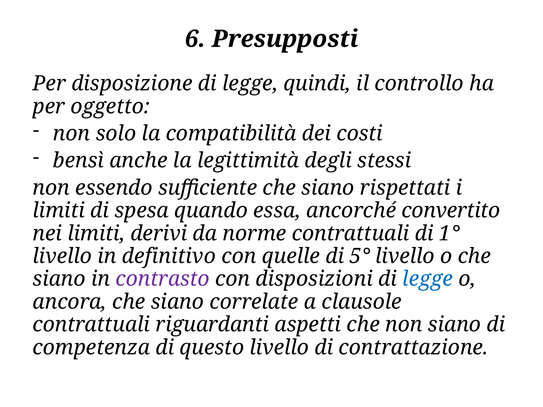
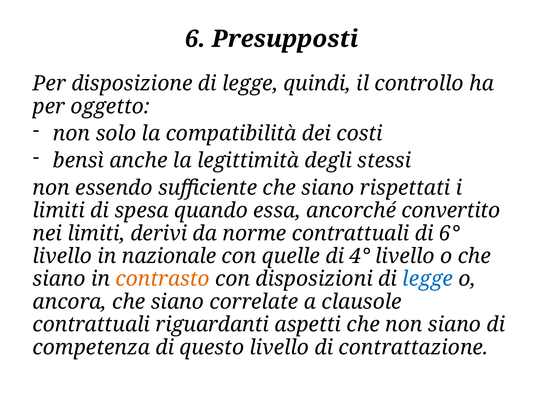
1°: 1° -> 6°
definitivo: definitivo -> nazionale
5°: 5° -> 4°
contrasto colour: purple -> orange
